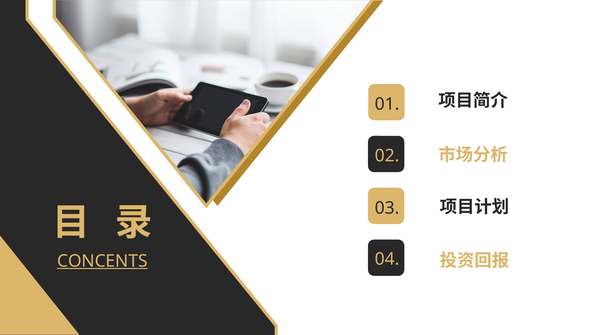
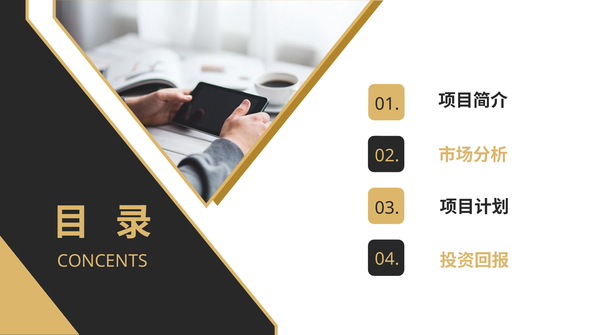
CONCENTS underline: present -> none
